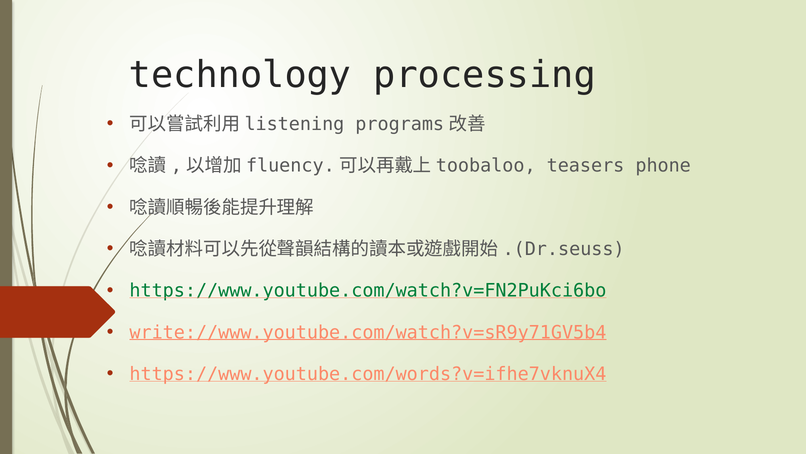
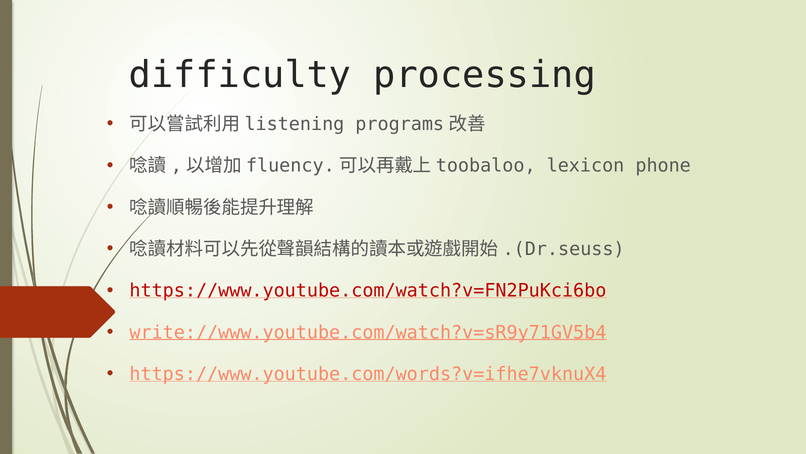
technology: technology -> difficulty
teasers: teasers -> lexicon
https://www.youtube.com/watch?v=FN2PuKci6bo colour: green -> red
